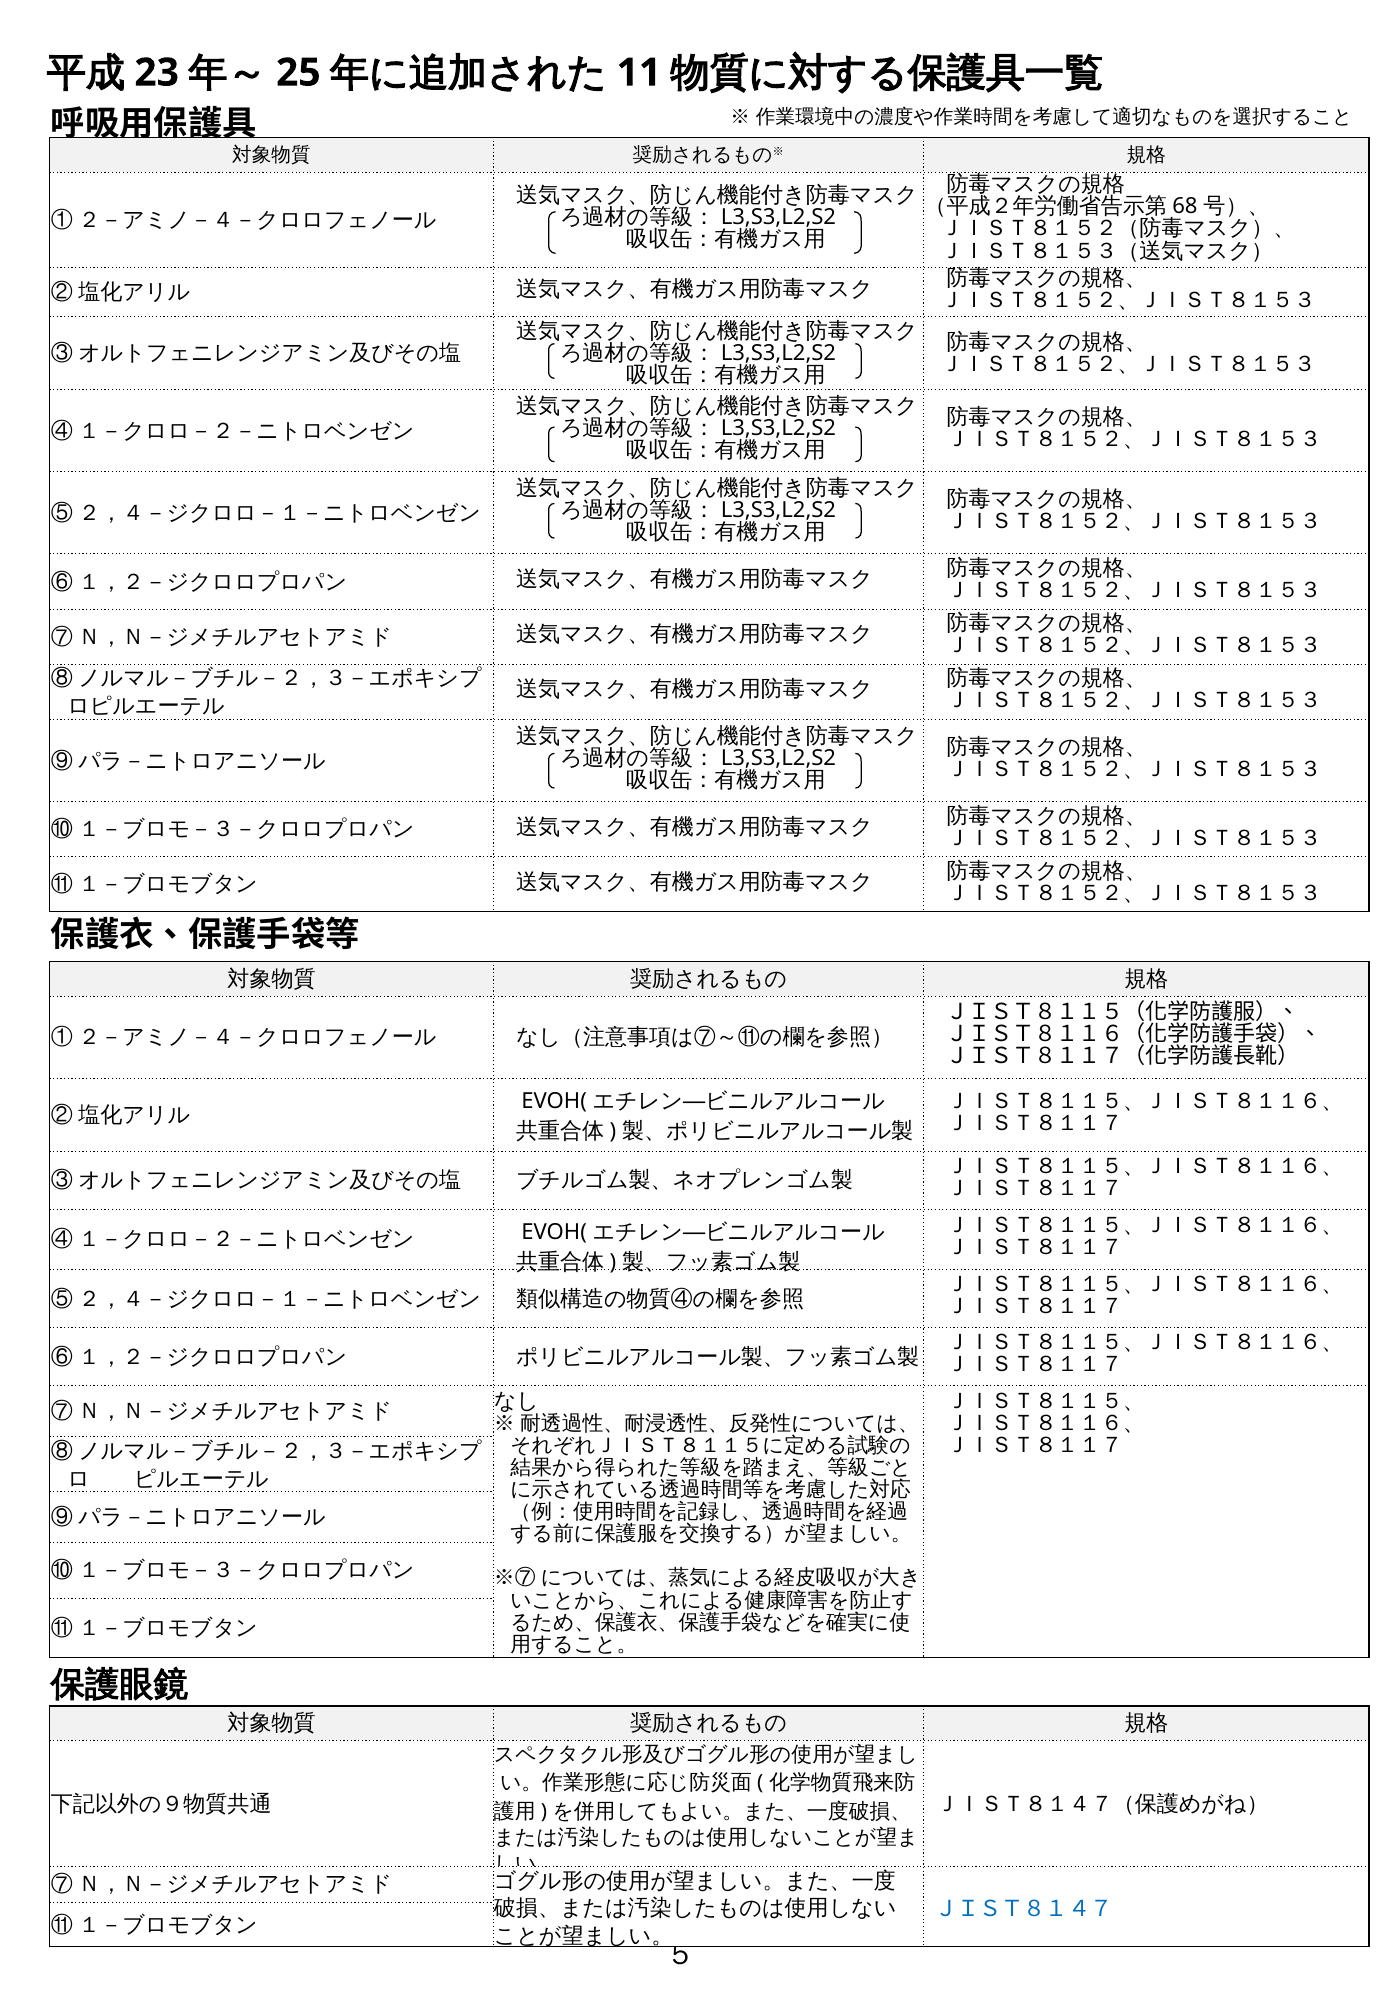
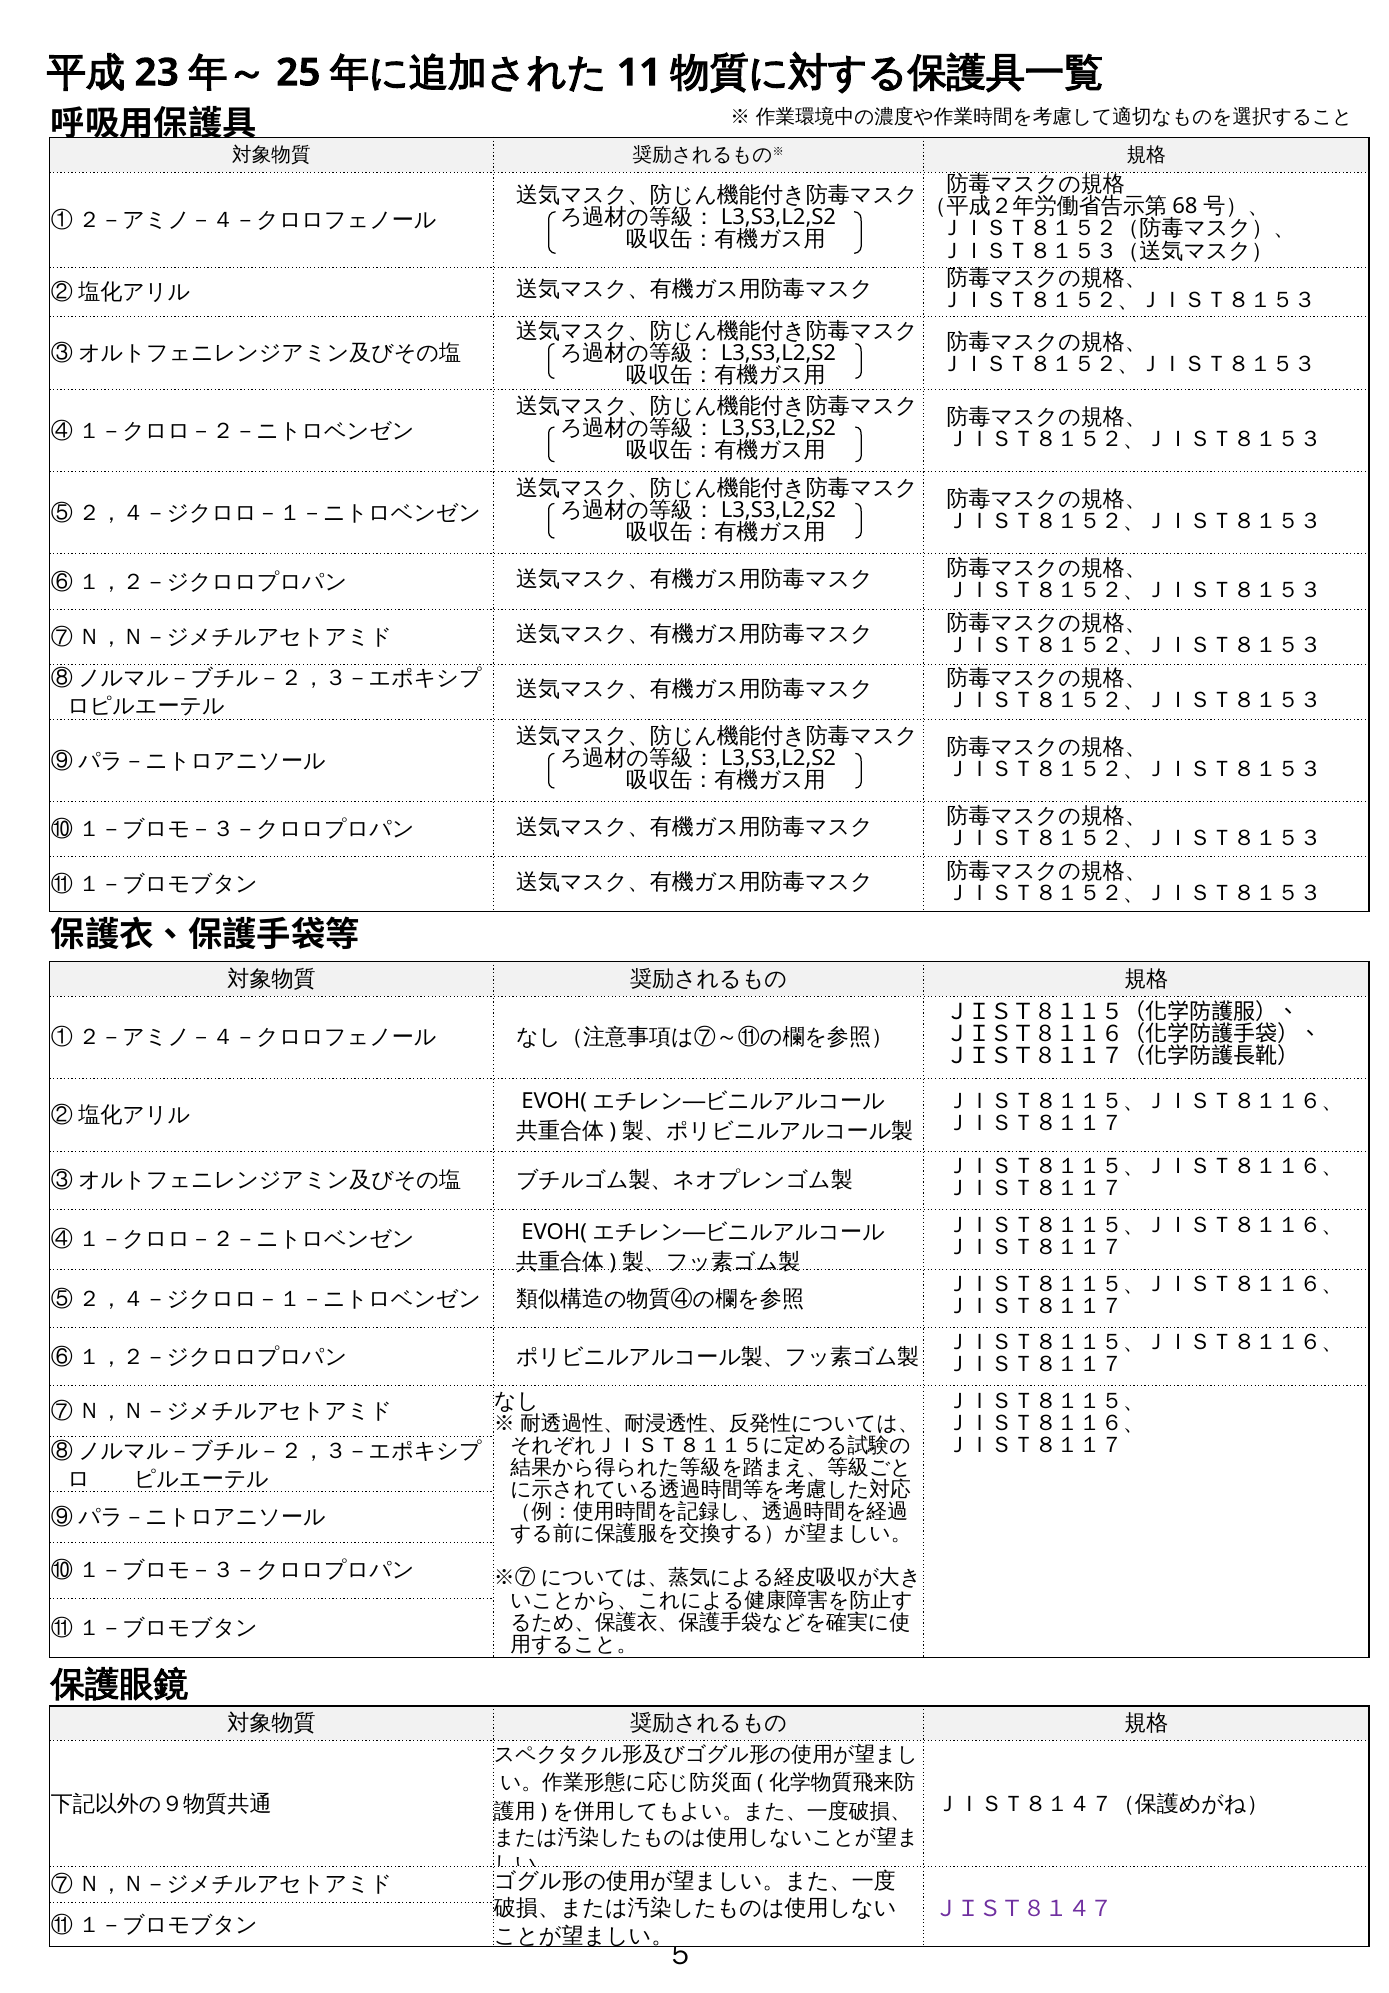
ＪＩＳＴ８１４７ colour: blue -> purple
